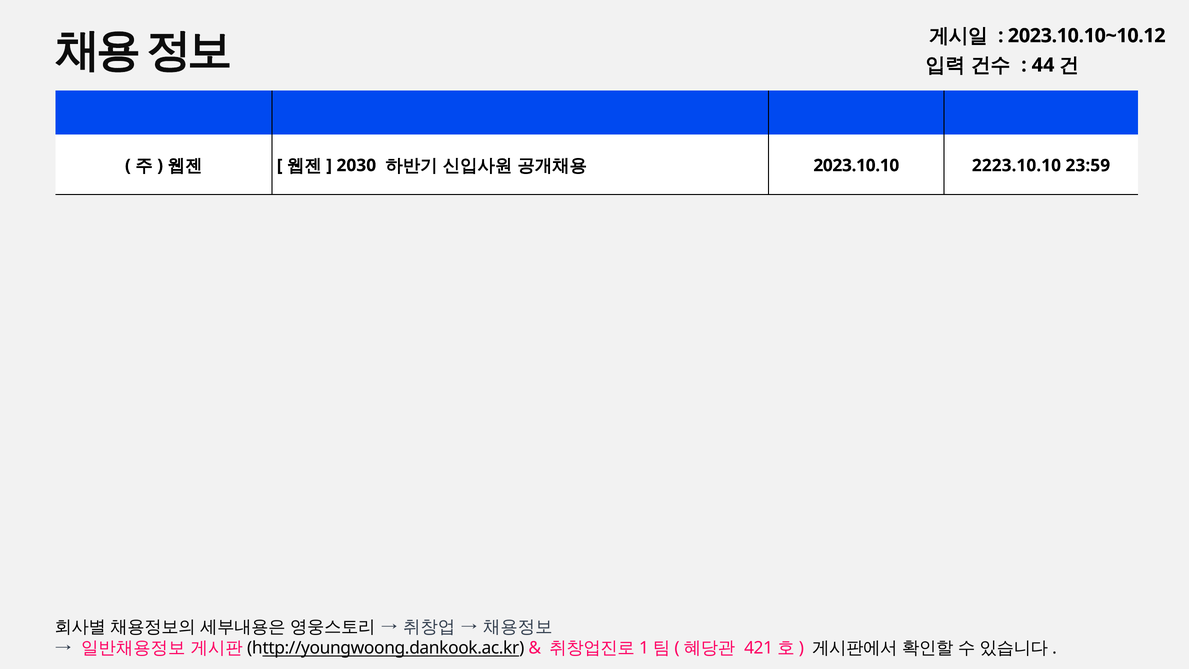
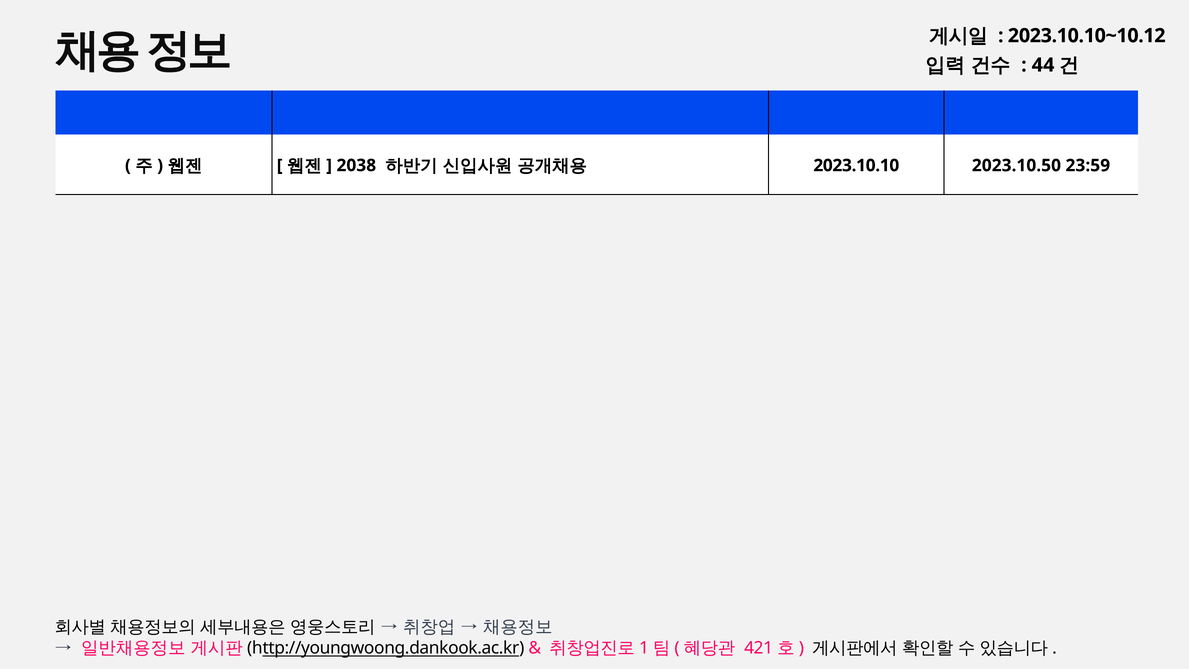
2030: 2030 -> 2038
2223.10.10: 2223.10.10 -> 2023.10.50
